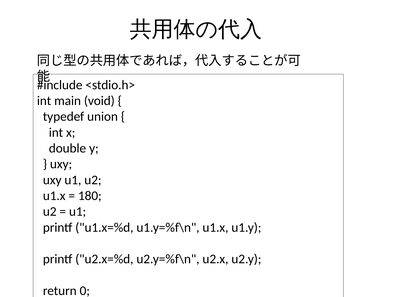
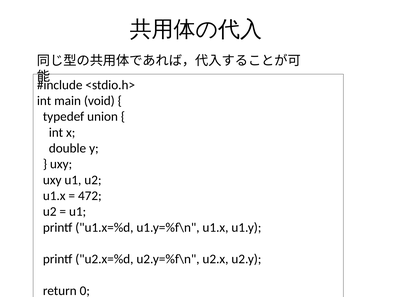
180: 180 -> 472
